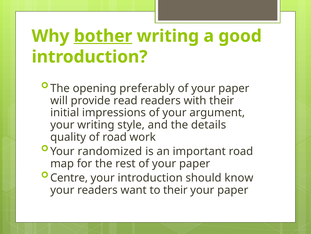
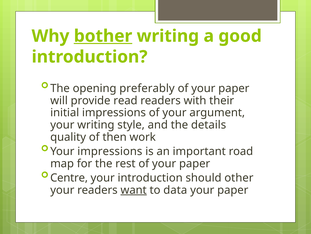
of road: road -> then
Your randomized: randomized -> impressions
know: know -> other
want underline: none -> present
to their: their -> data
